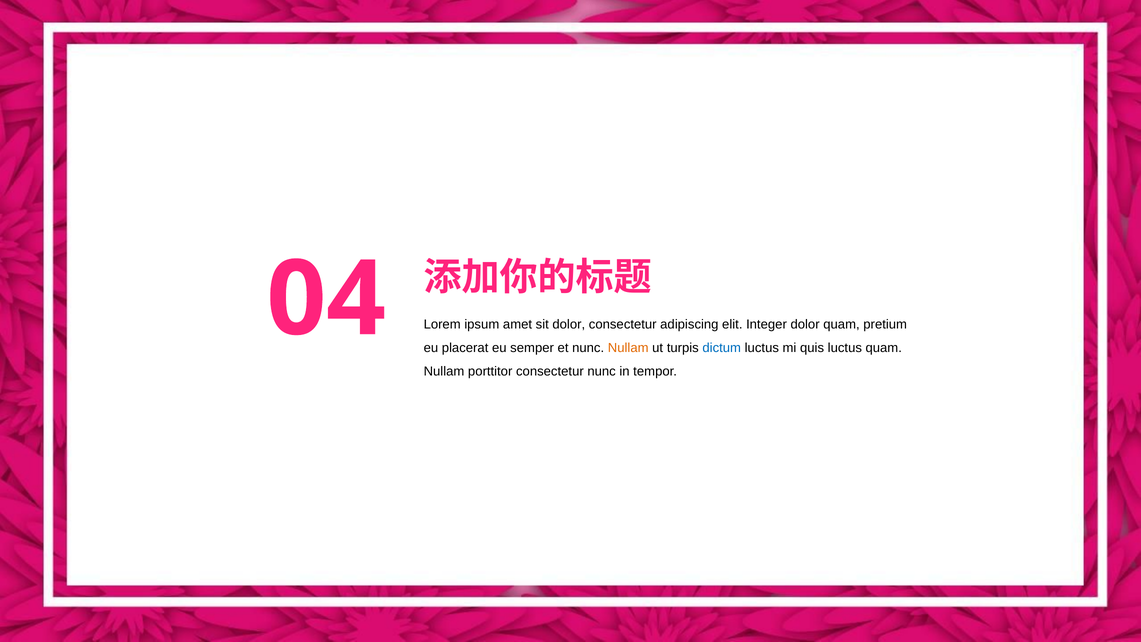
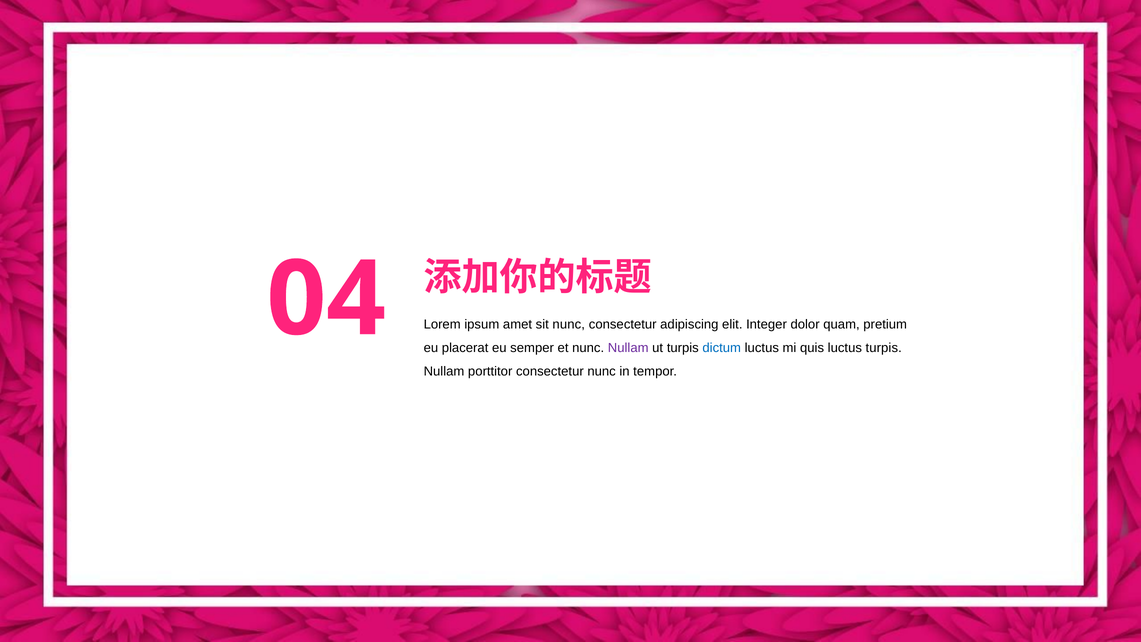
sit dolor: dolor -> nunc
Nullam at (628, 348) colour: orange -> purple
luctus quam: quam -> turpis
